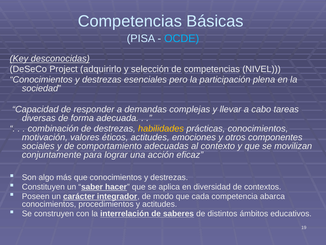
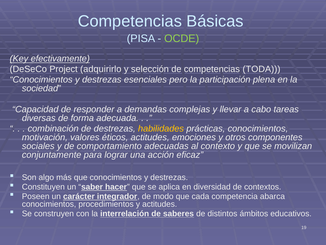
OCDE colour: light blue -> light green
desconocidas: desconocidas -> efectivamente
NIVEL: NIVEL -> TODA
